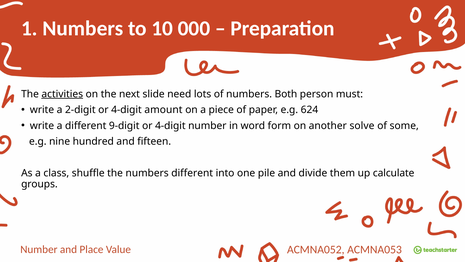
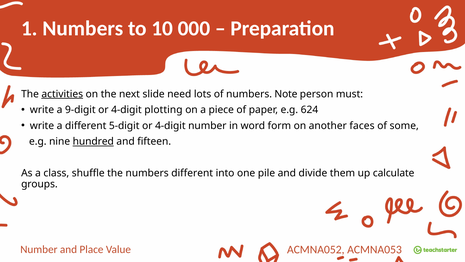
Both: Both -> Note
2-digit: 2-digit -> 9-digit
amount: amount -> plotting
9-digit: 9-digit -> 5-digit
solve: solve -> faces
hundred underline: none -> present
